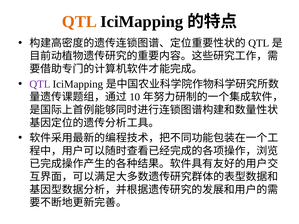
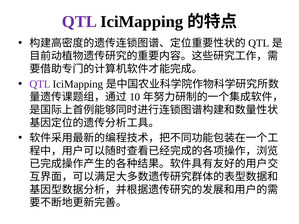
QTL at (80, 22) colour: orange -> purple
